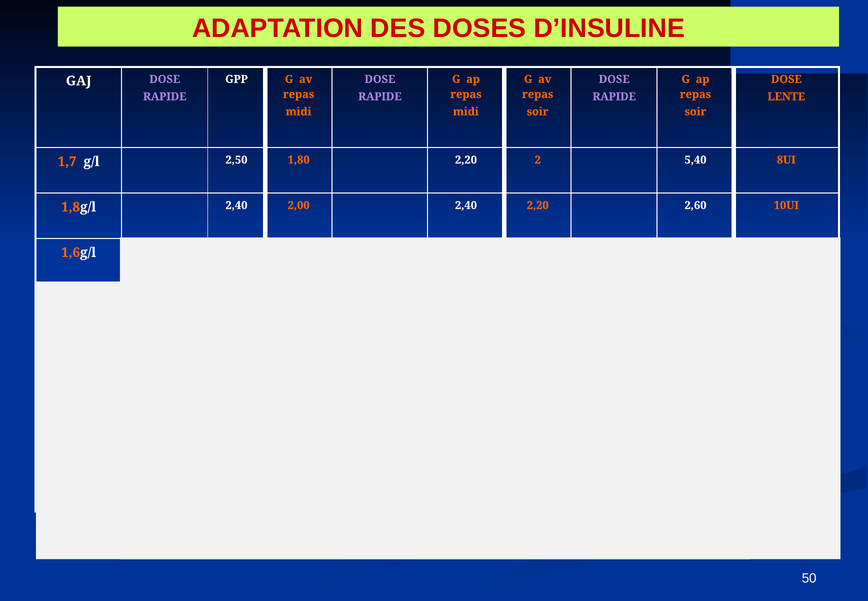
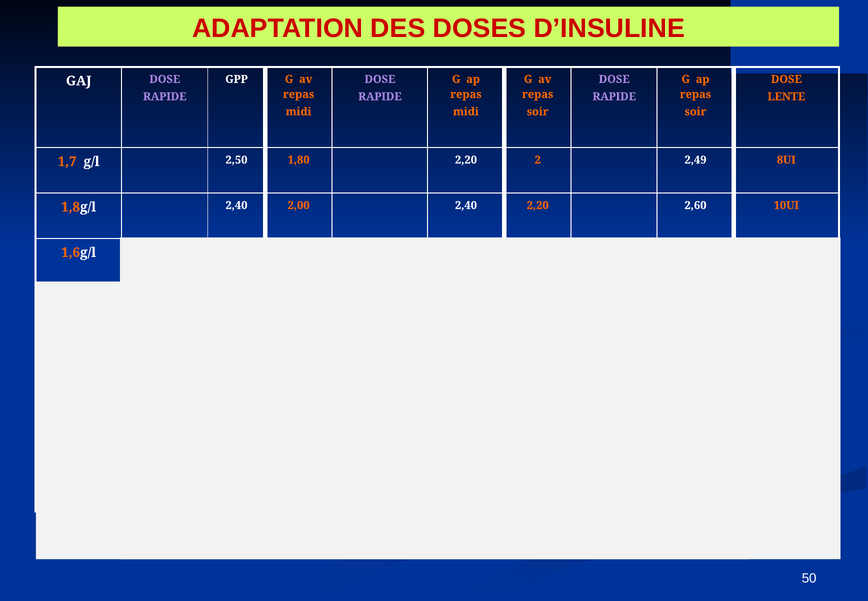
5,40: 5,40 -> 2,49
